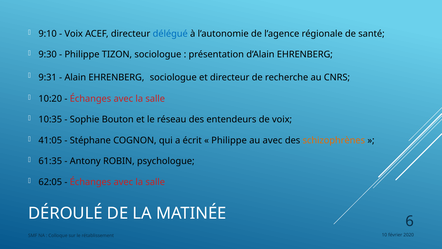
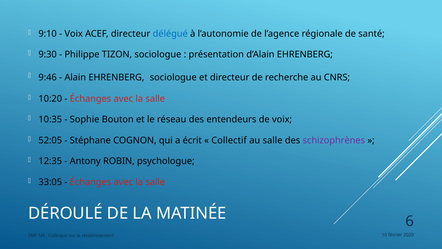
9:31: 9:31 -> 9:46
41:05: 41:05 -> 52:05
Philippe at (229, 140): Philippe -> Collectif
au avec: avec -> salle
schizophrènes colour: orange -> purple
61:35: 61:35 -> 12:35
62:05: 62:05 -> 33:05
